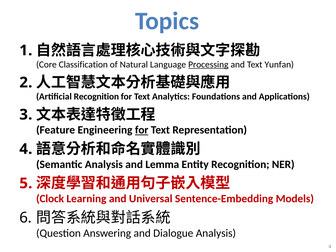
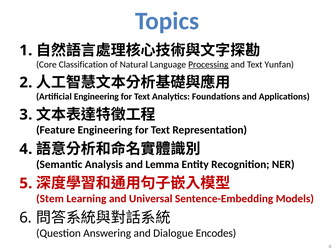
Artificial Recognition: Recognition -> Engineering
for at (142, 130) underline: present -> none
Clock: Clock -> Stem
Dialogue Analysis: Analysis -> Encodes
